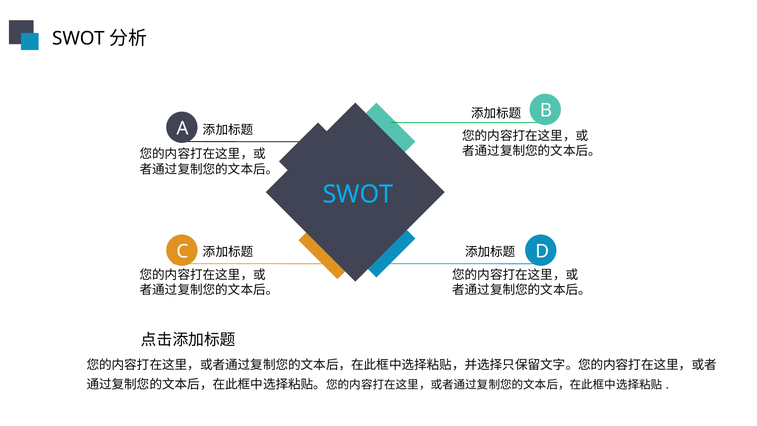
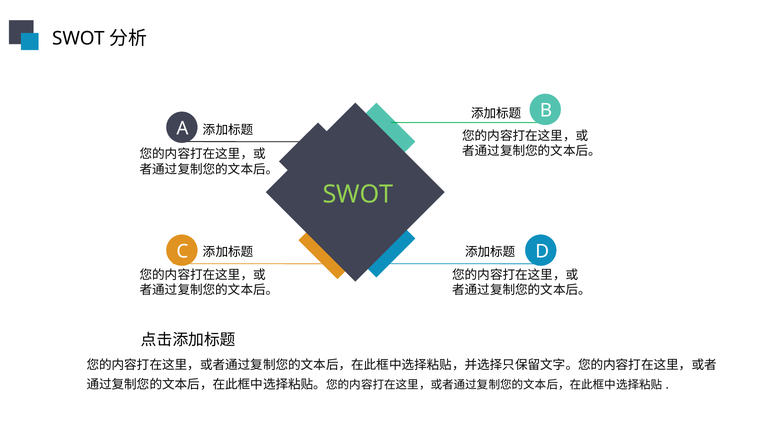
SWOT colour: light blue -> light green
